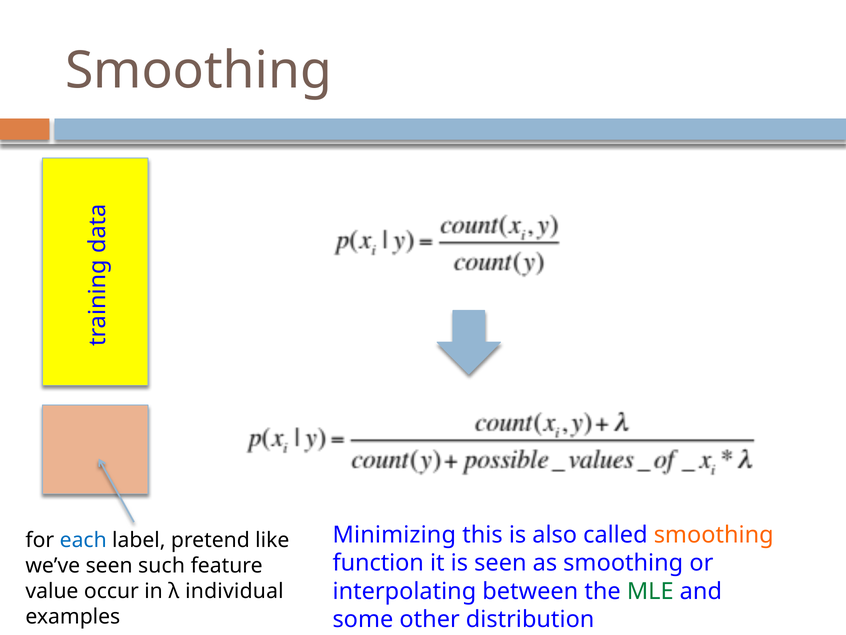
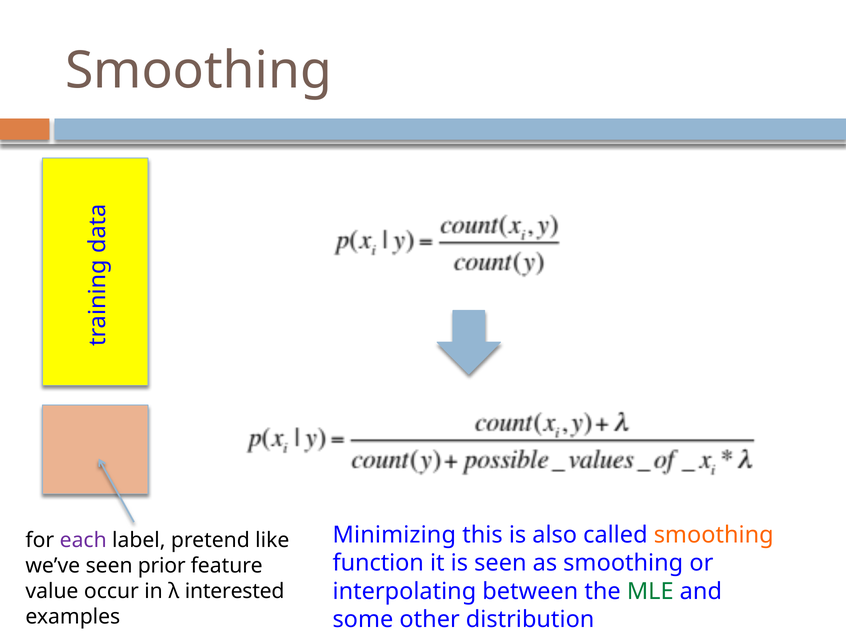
each colour: blue -> purple
such: such -> prior
individual: individual -> interested
